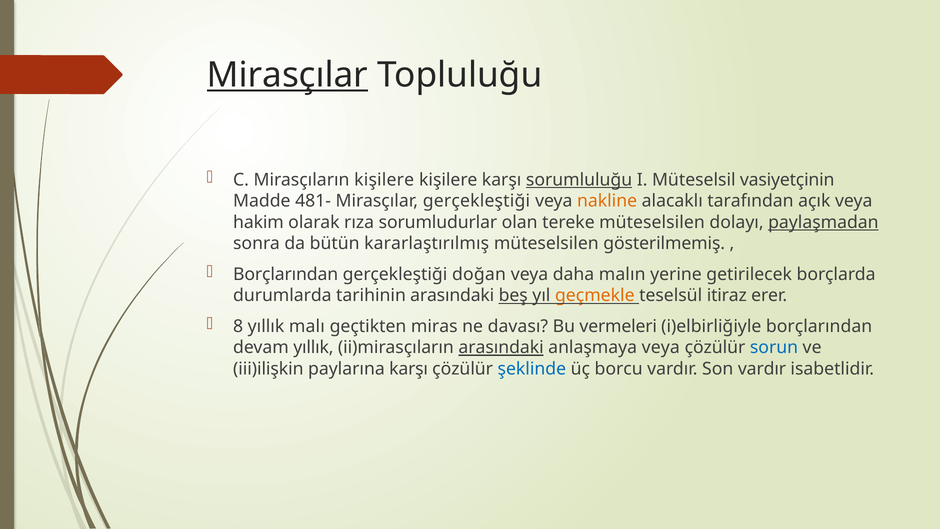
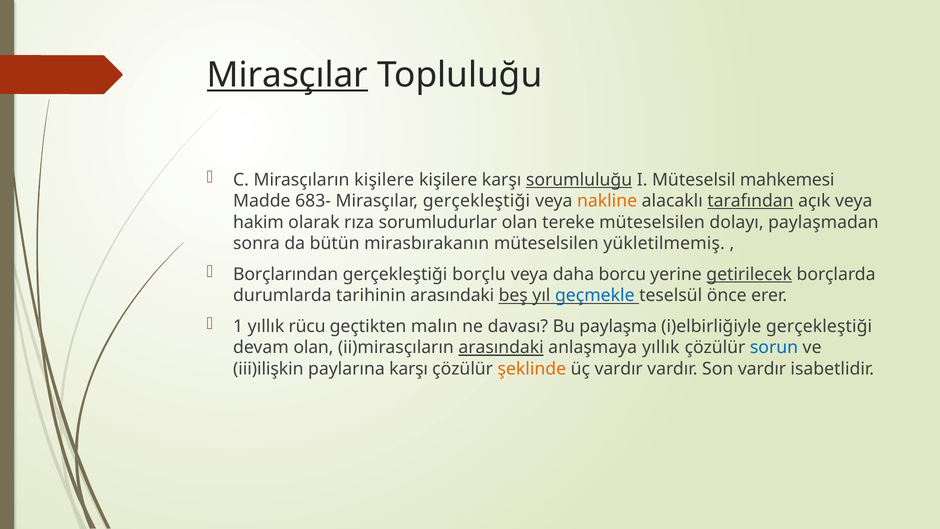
vasiyetçinin: vasiyetçinin -> mahkemesi
481-: 481- -> 683-
tarafından underline: none -> present
paylaşmadan underline: present -> none
kararlaştırılmış: kararlaştırılmış -> mirasbırakanın
gösterilmemiş: gösterilmemiş -> yükletilmemiş
doğan: doğan -> borçlu
malın: malın -> borcu
getirilecek underline: none -> present
geçmekle colour: orange -> blue
itiraz: itiraz -> önce
8: 8 -> 1
malı: malı -> rücu
miras: miras -> malın
vermeleri: vermeleri -> paylaşma
i)elbirliğiyle borçlarından: borçlarından -> gerçekleştiği
devam yıllık: yıllık -> olan
anlaşmaya veya: veya -> yıllık
şeklinde colour: blue -> orange
üç borcu: borcu -> vardır
